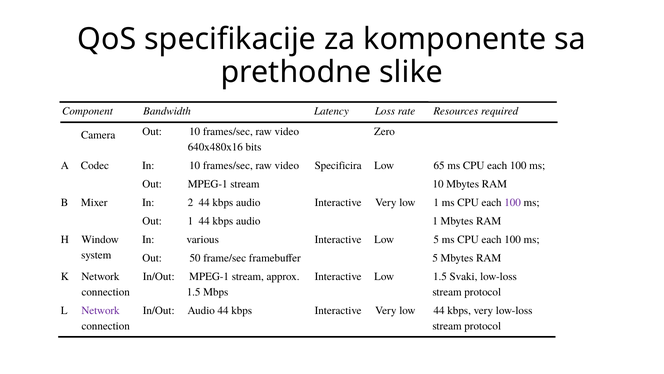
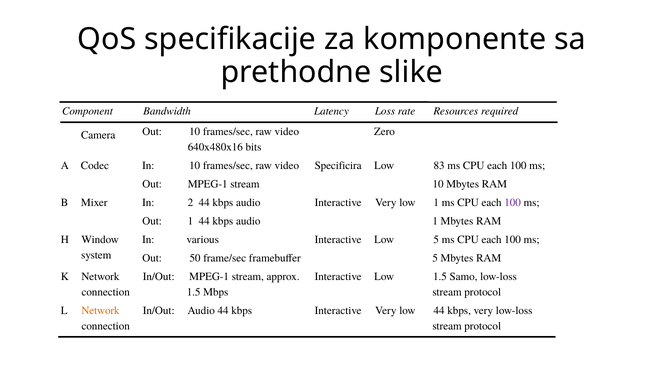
65: 65 -> 83
Svaki: Svaki -> Samo
Network at (100, 310) colour: purple -> orange
